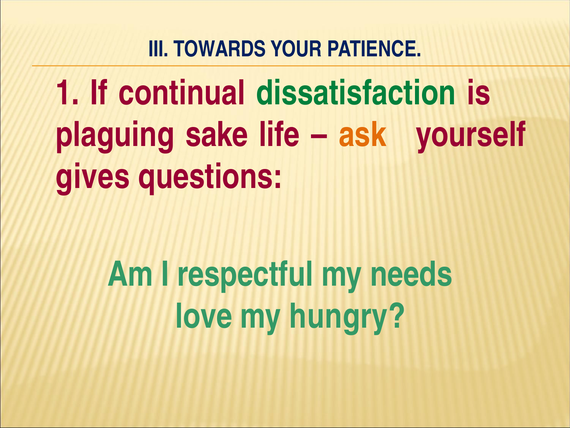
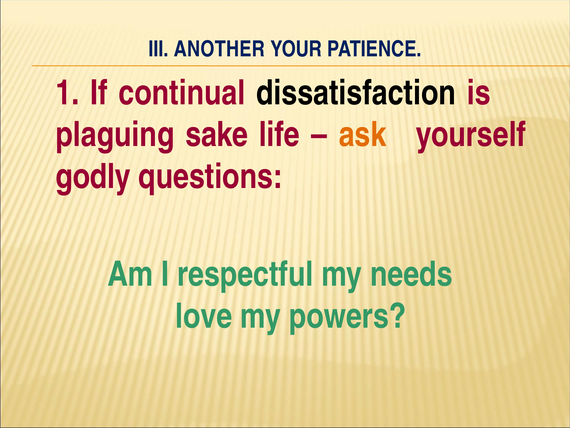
TOWARDS: TOWARDS -> ANOTHER
dissatisfaction colour: green -> black
gives: gives -> godly
hungry: hungry -> powers
